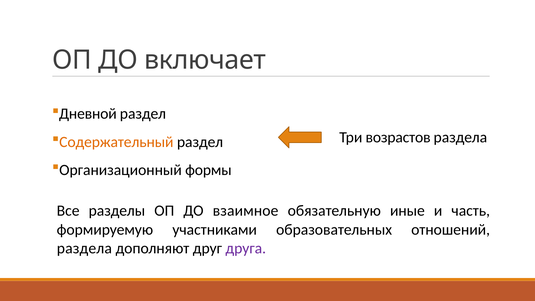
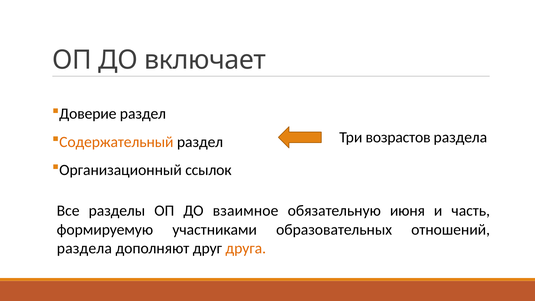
Дневной: Дневной -> Доверие
формы: формы -> ссылок
иные: иные -> июня
друга colour: purple -> orange
